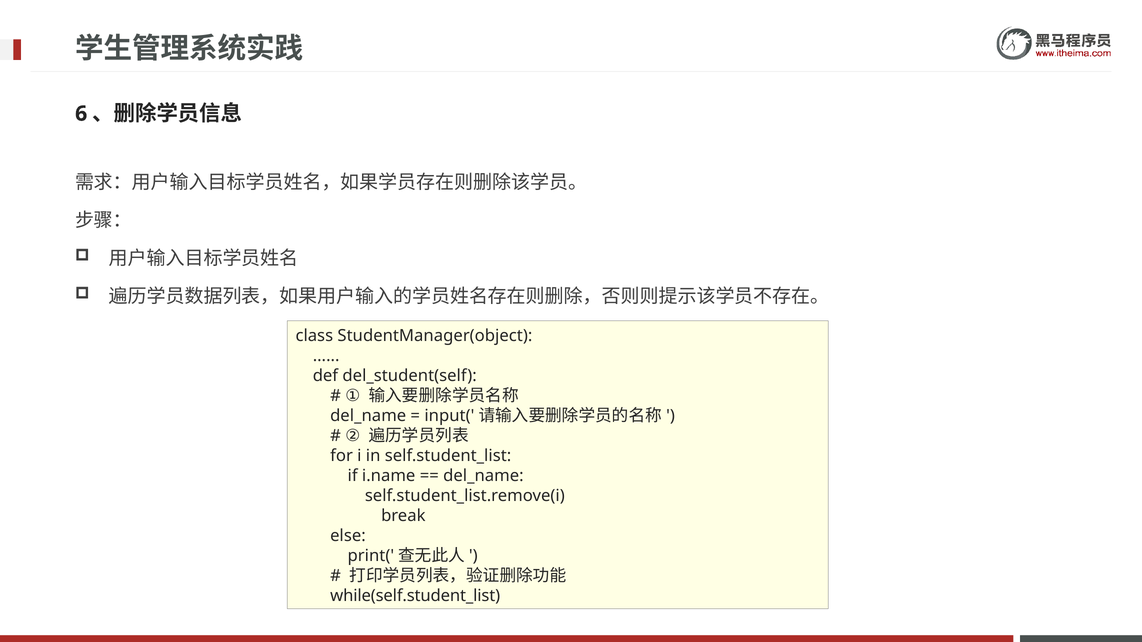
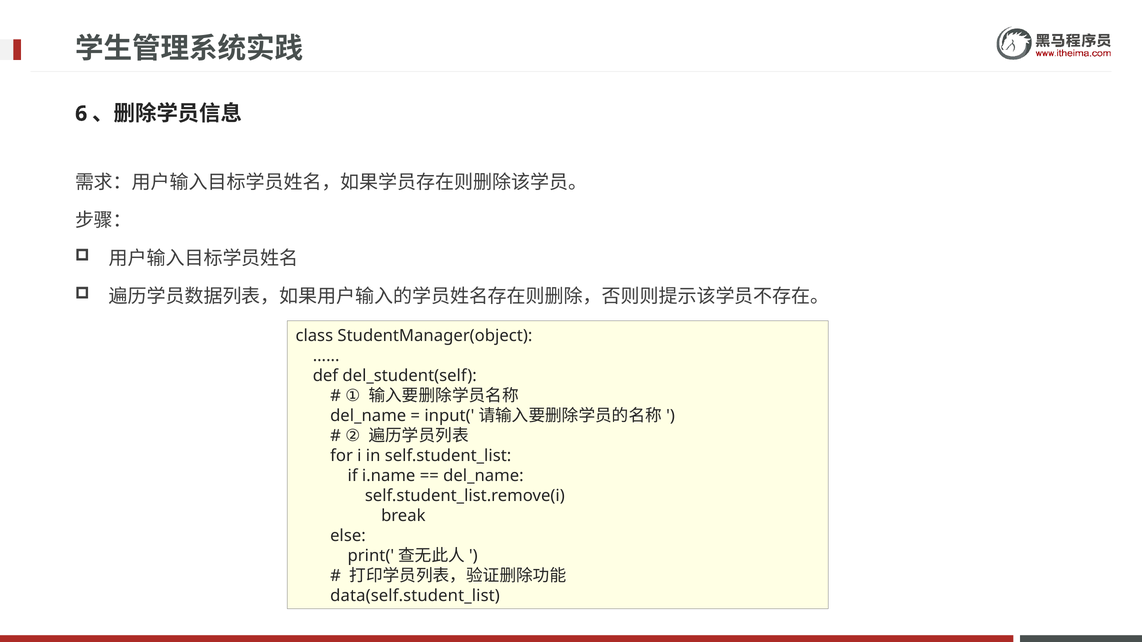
while(self.student_list: while(self.student_list -> data(self.student_list
